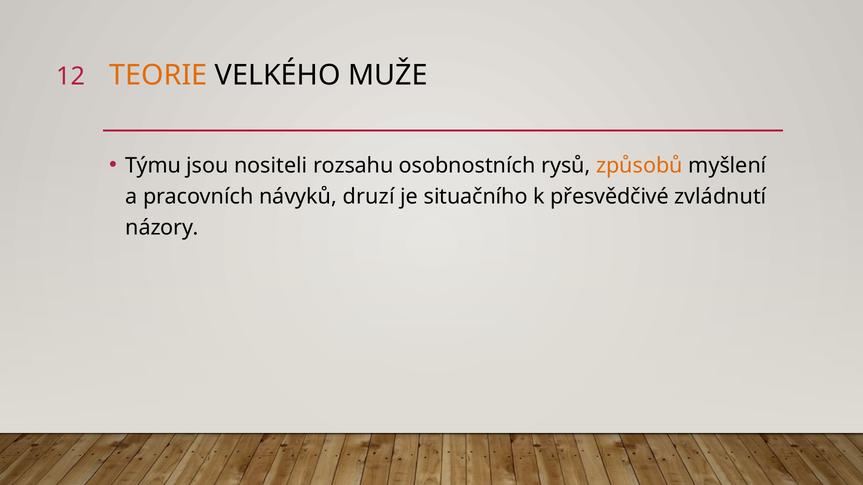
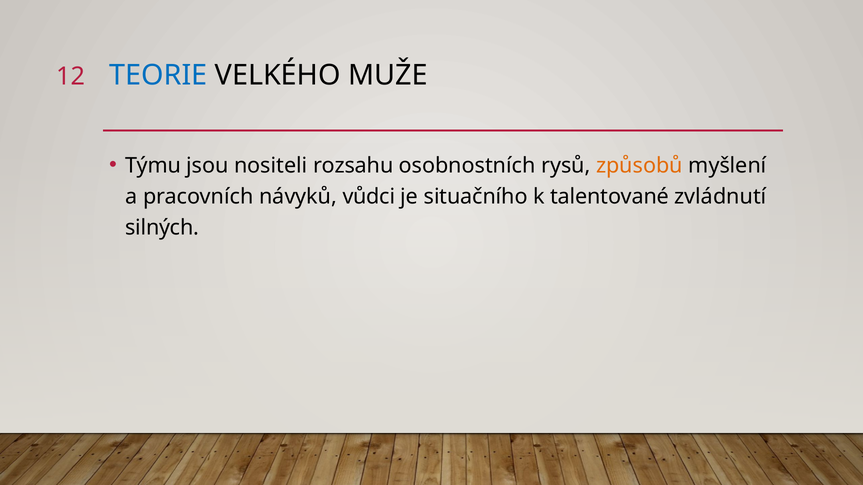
TEORIE colour: orange -> blue
druzí: druzí -> vůdci
přesvědčivé: přesvědčivé -> talentované
názory: názory -> silných
